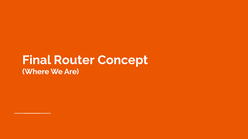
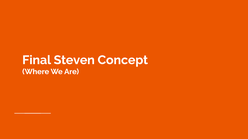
Router: Router -> Steven
